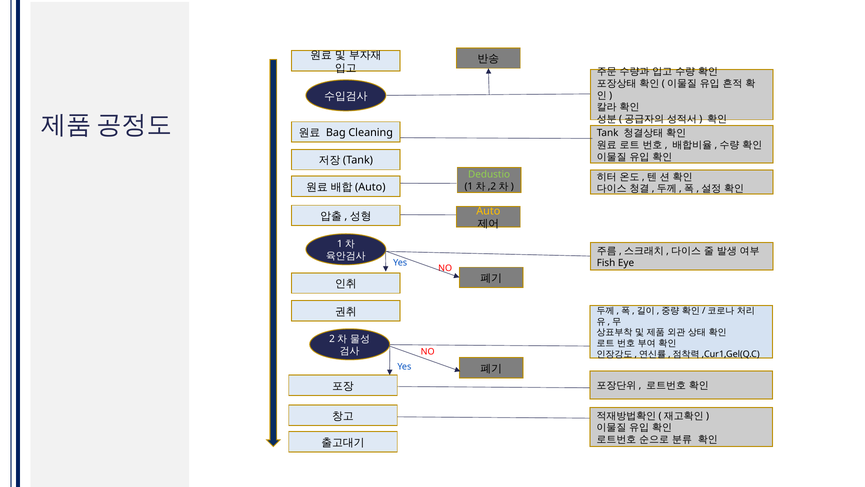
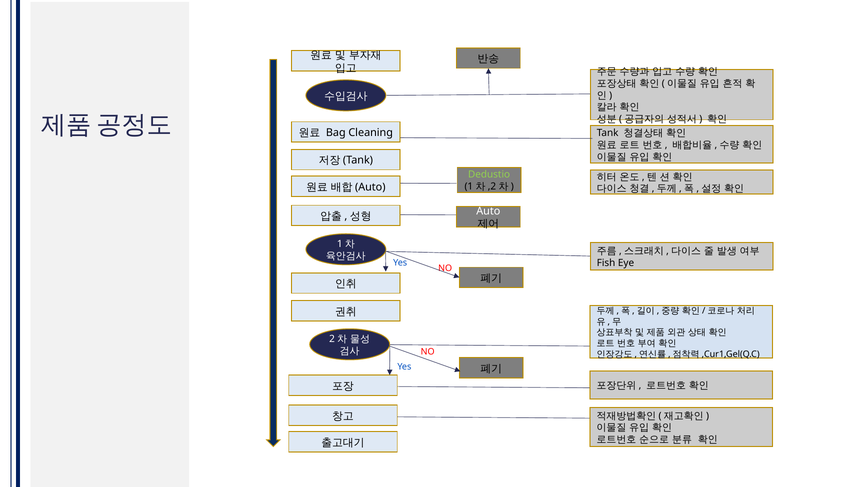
Auto colour: yellow -> white
